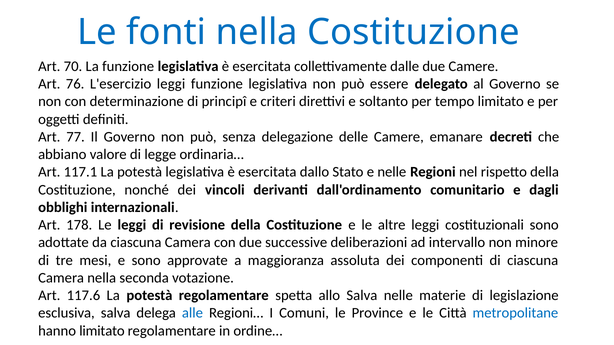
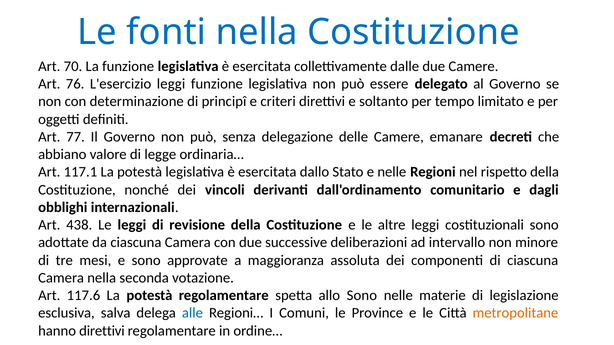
178: 178 -> 438
allo Salva: Salva -> Sono
metropolitane colour: blue -> orange
hanno limitato: limitato -> direttivi
